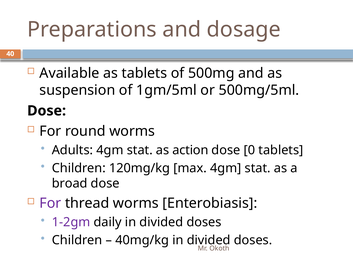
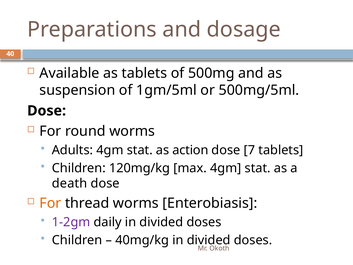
0: 0 -> 7
broad: broad -> death
For at (50, 203) colour: purple -> orange
